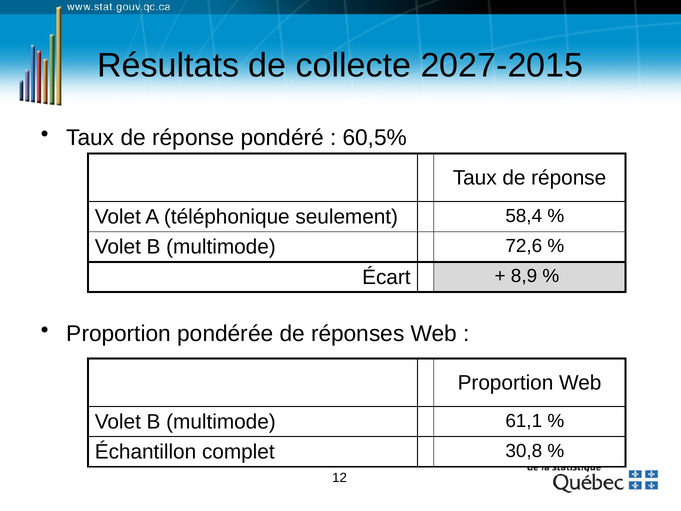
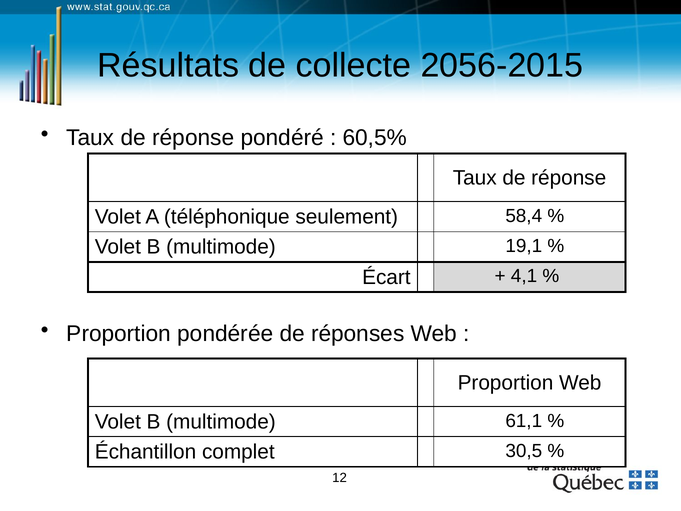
2027-2015: 2027-2015 -> 2056-2015
72,6: 72,6 -> 19,1
8,9: 8,9 -> 4,1
30,8: 30,8 -> 30,5
